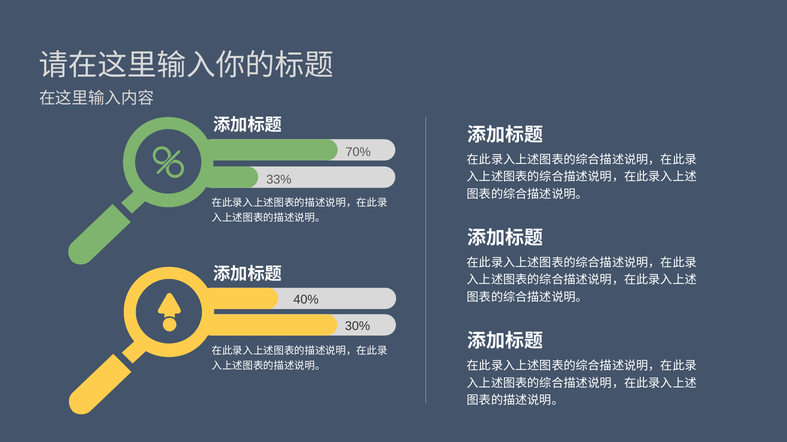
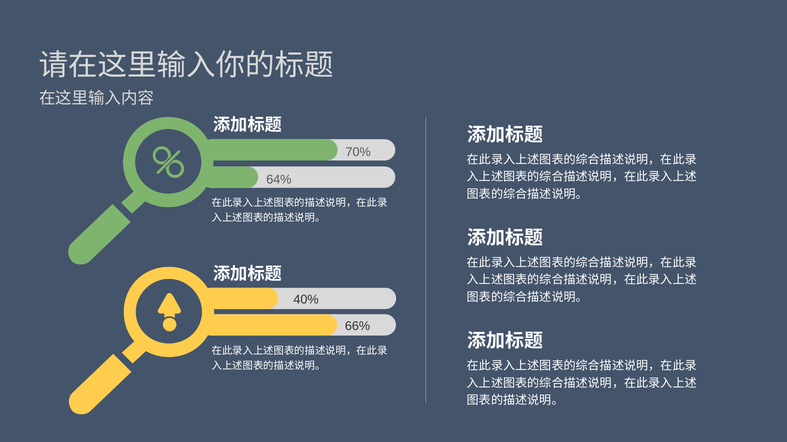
33%: 33% -> 64%
30%: 30% -> 66%
